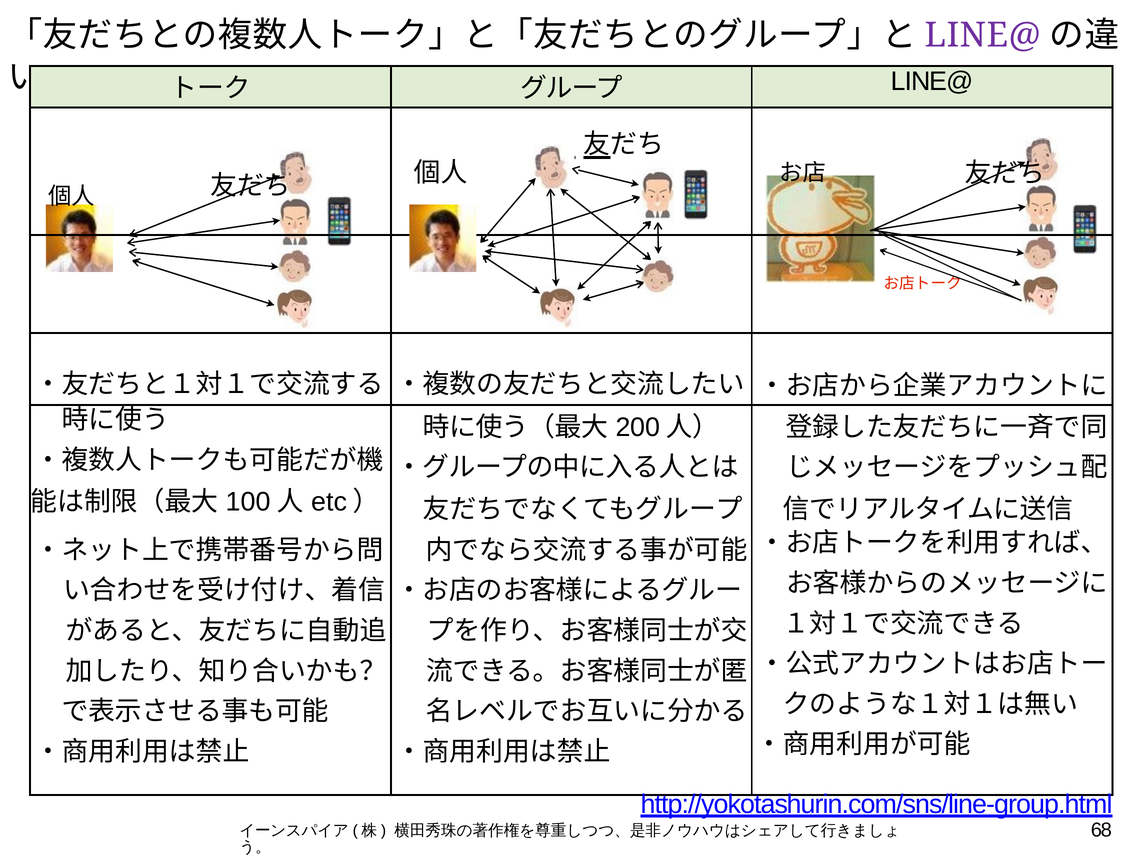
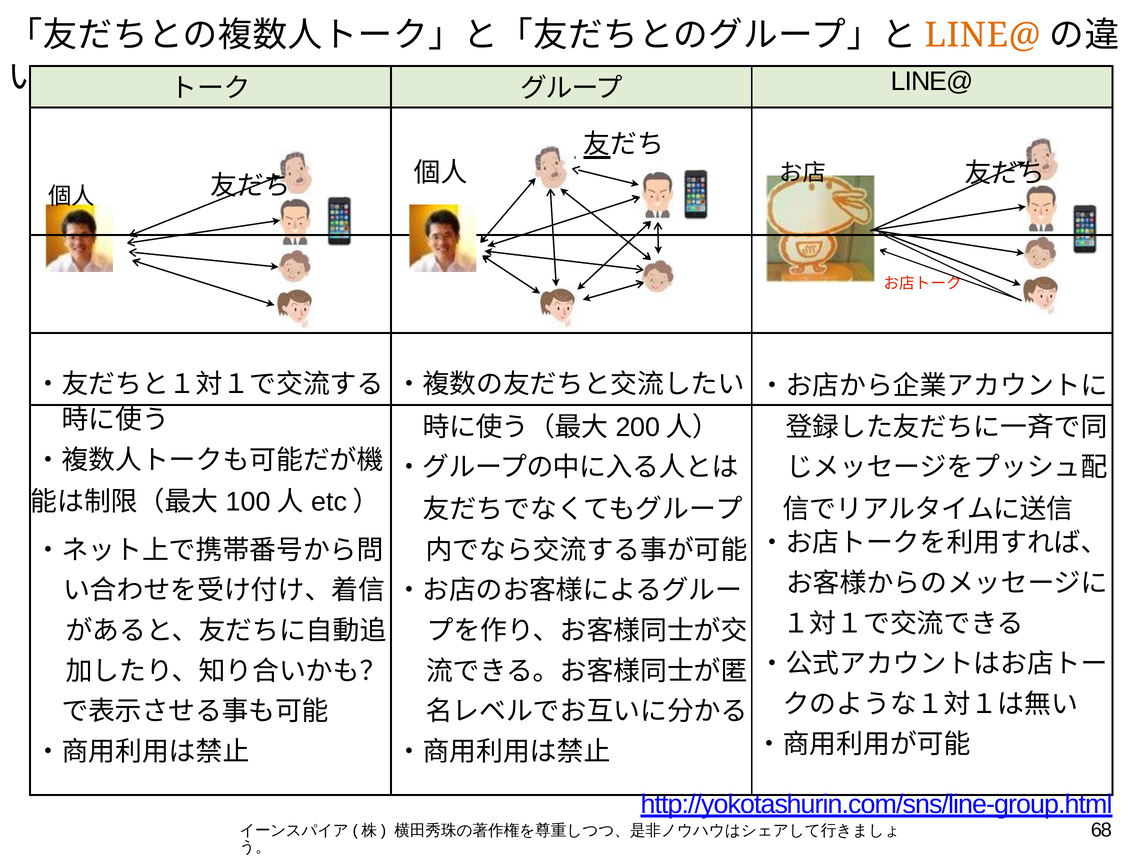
LINE@ at (983, 36) colour: purple -> orange
